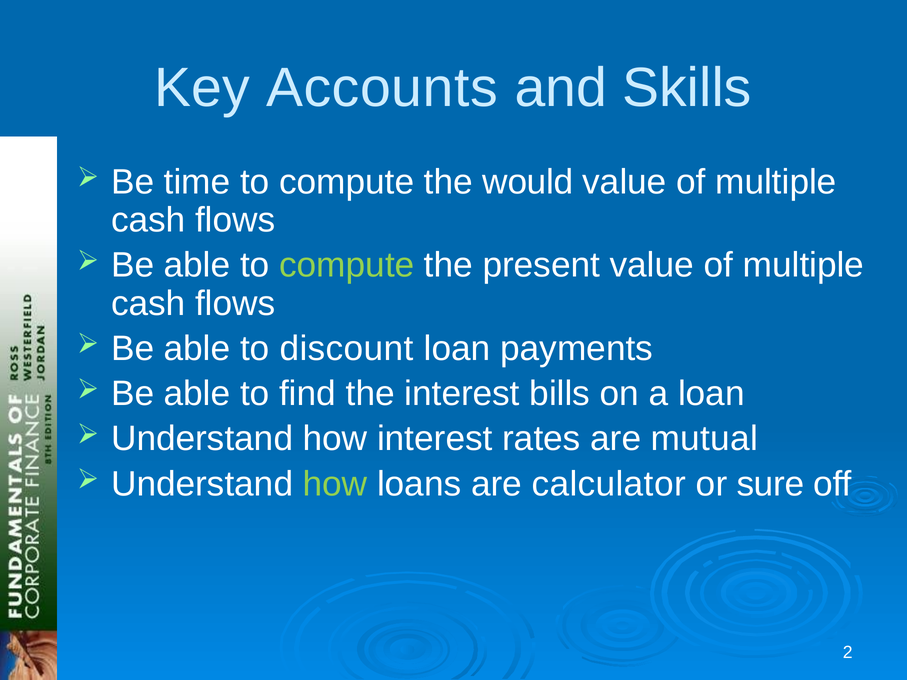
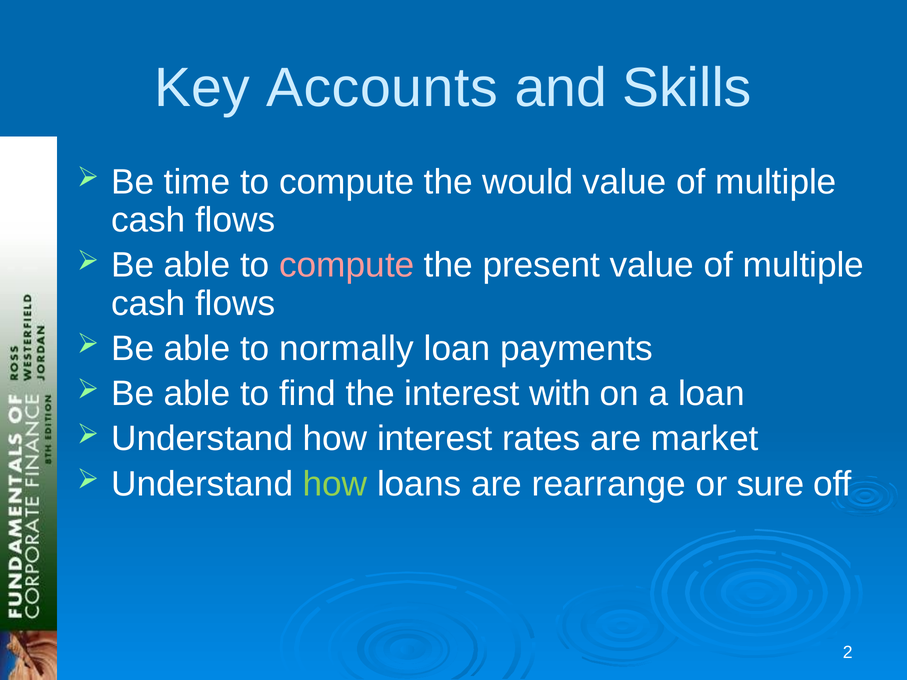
compute at (347, 265) colour: light green -> pink
discount: discount -> normally
bills: bills -> with
mutual: mutual -> market
calculator: calculator -> rearrange
